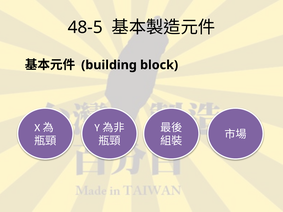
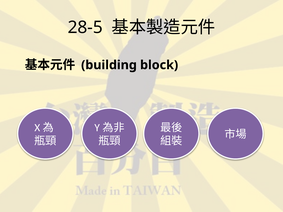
48-5: 48-5 -> 28-5
